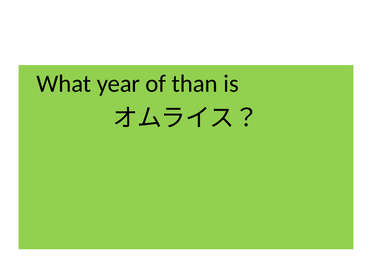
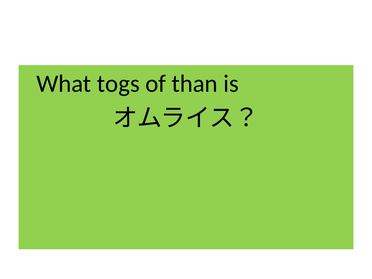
year: year -> togs
